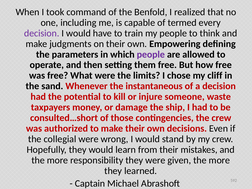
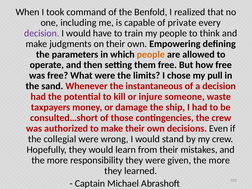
termed: termed -> private
people at (151, 54) colour: purple -> orange
cliff: cliff -> pull
